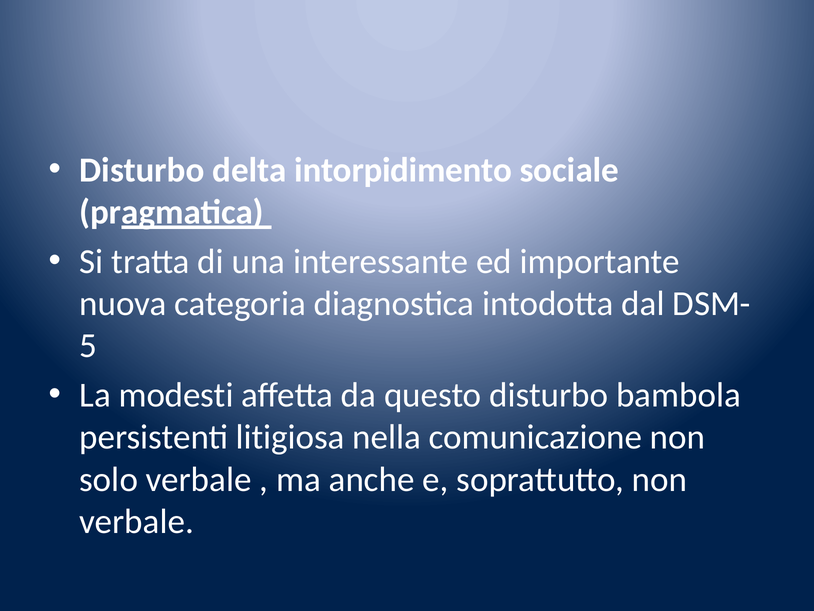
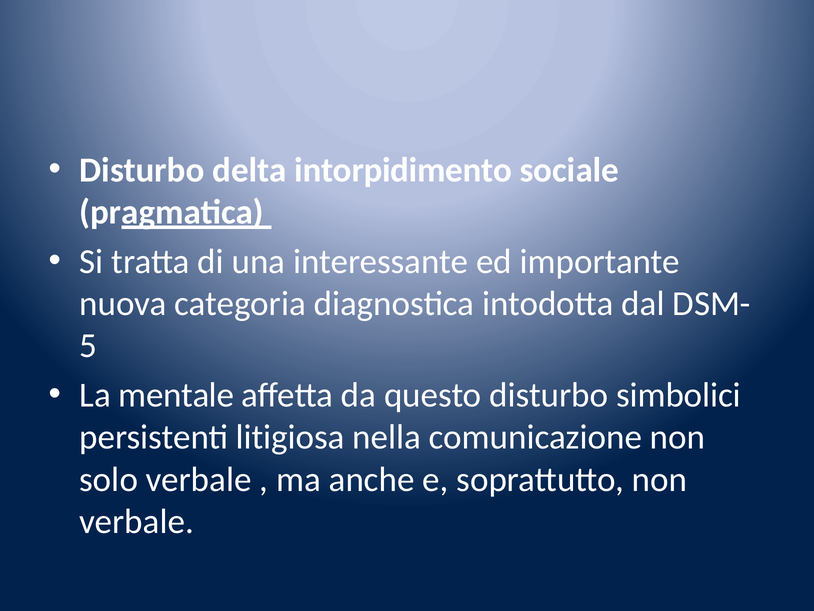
modesti: modesti -> mentale
bambola: bambola -> simbolici
